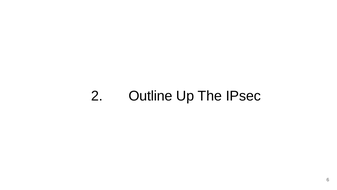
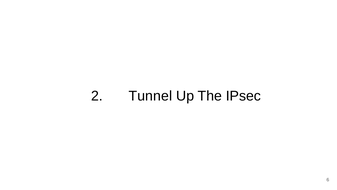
Outline: Outline -> Tunnel
